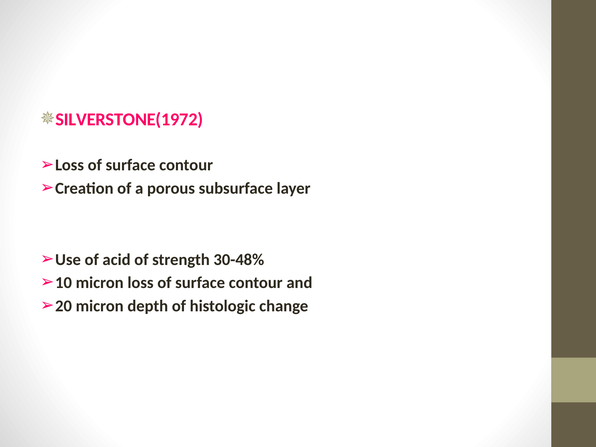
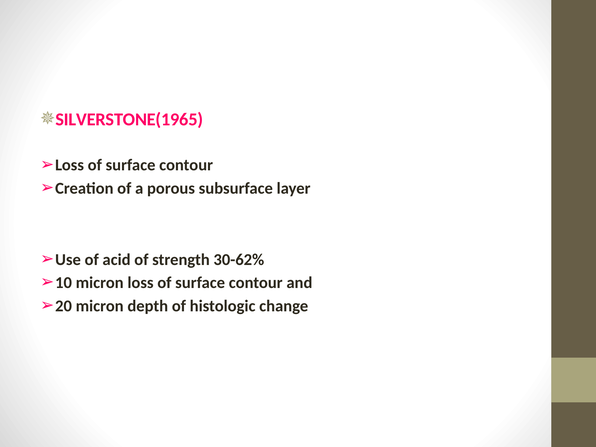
SILVERSTONE(1972: SILVERSTONE(1972 -> SILVERSTONE(1965
30-48%: 30-48% -> 30-62%
